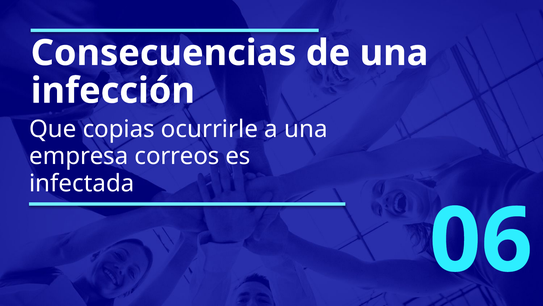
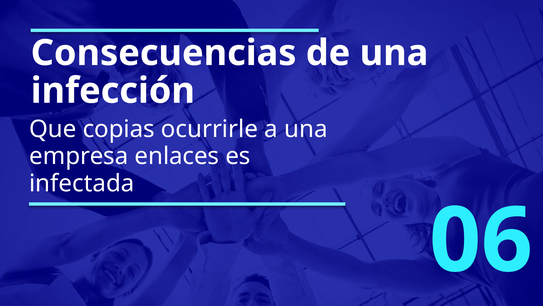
correos: correos -> enlaces
